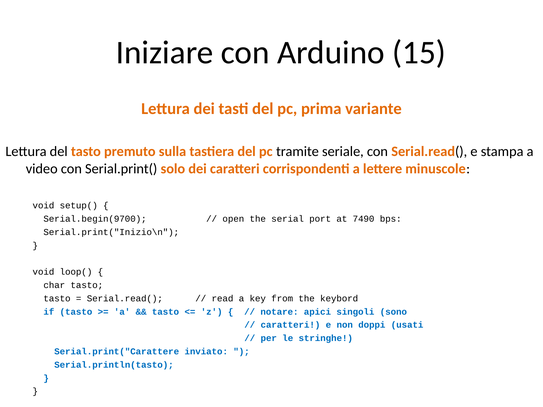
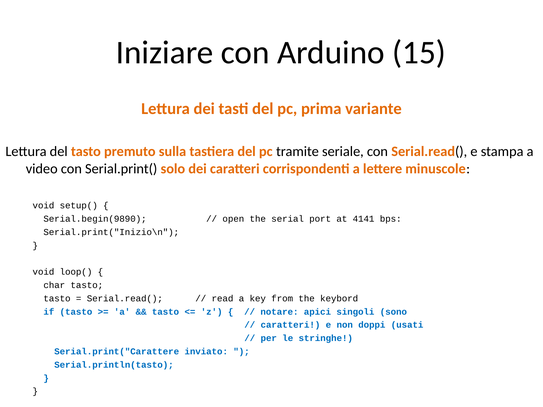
Serial.begin(9700: Serial.begin(9700 -> Serial.begin(9890
7490: 7490 -> 4141
